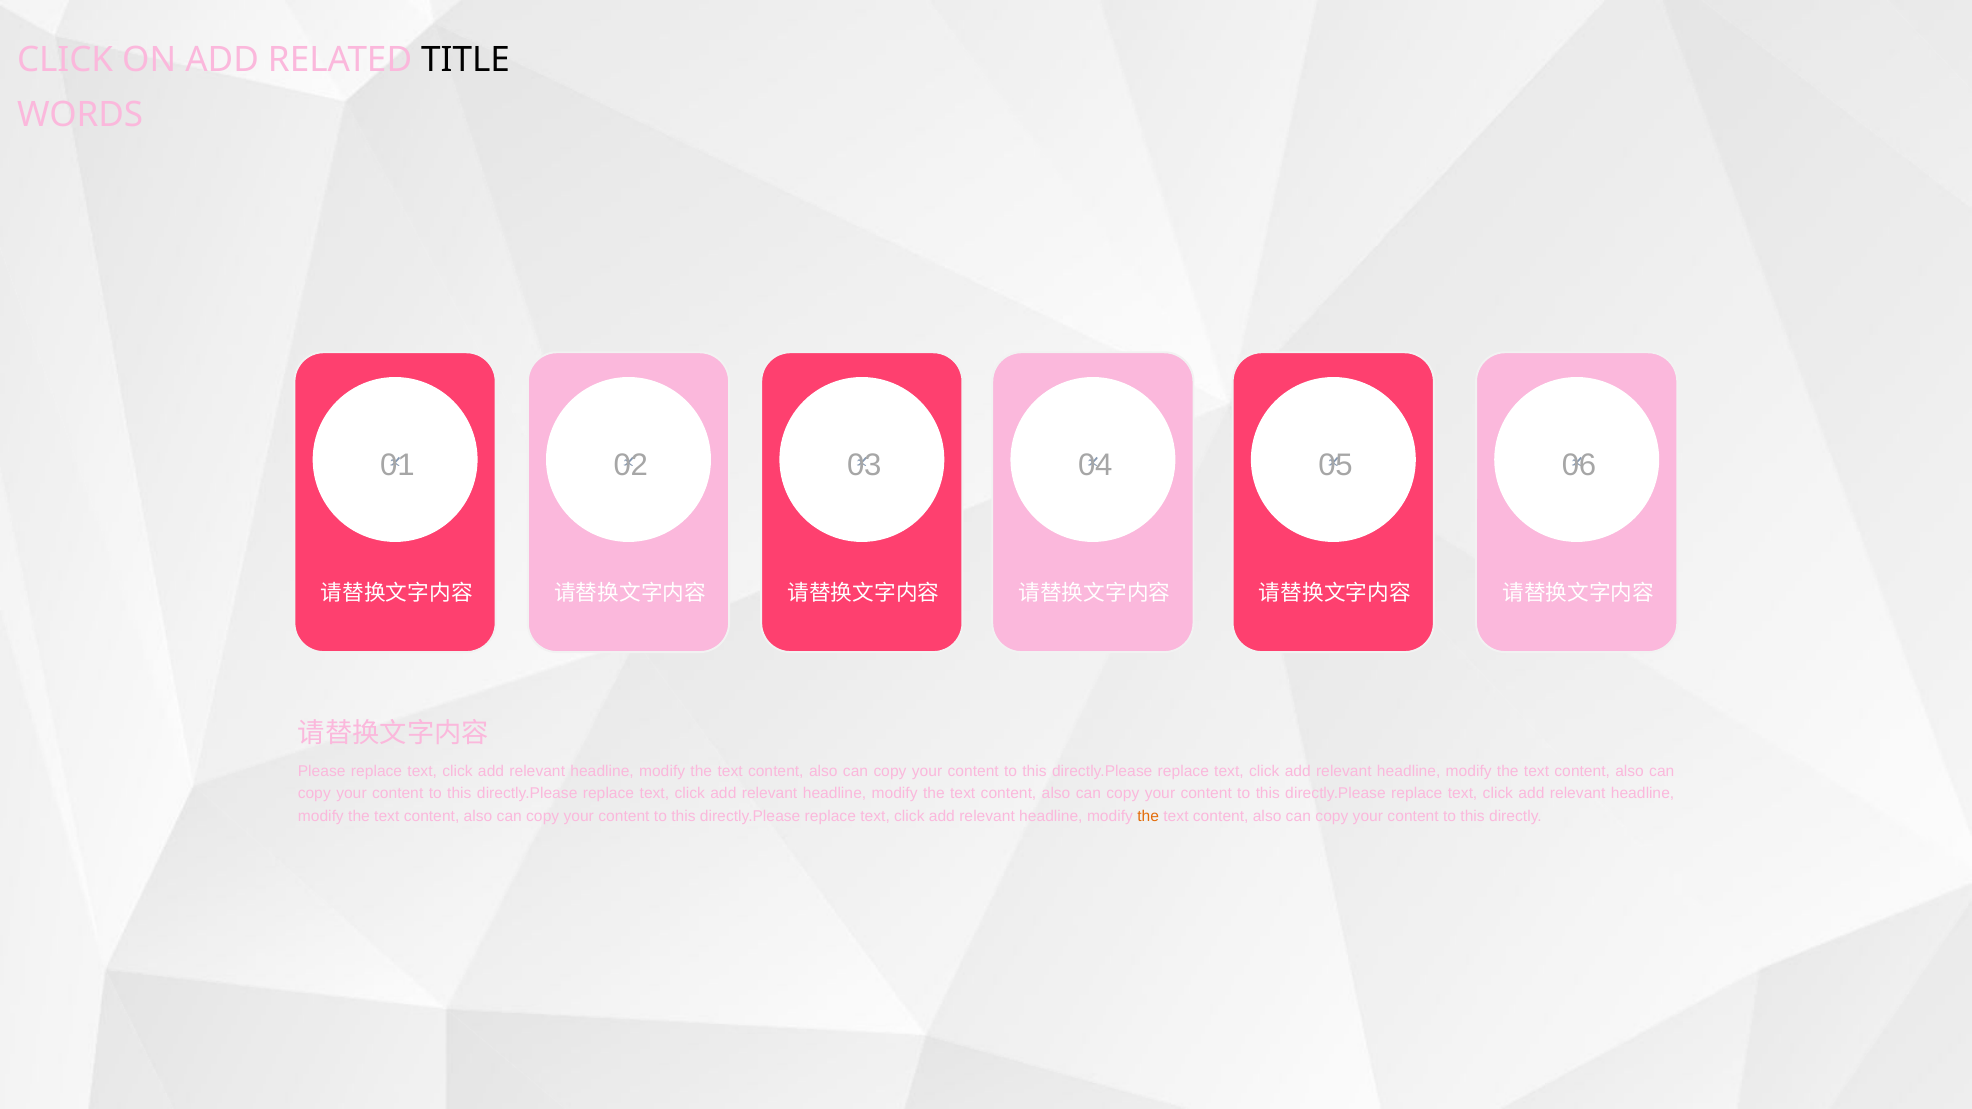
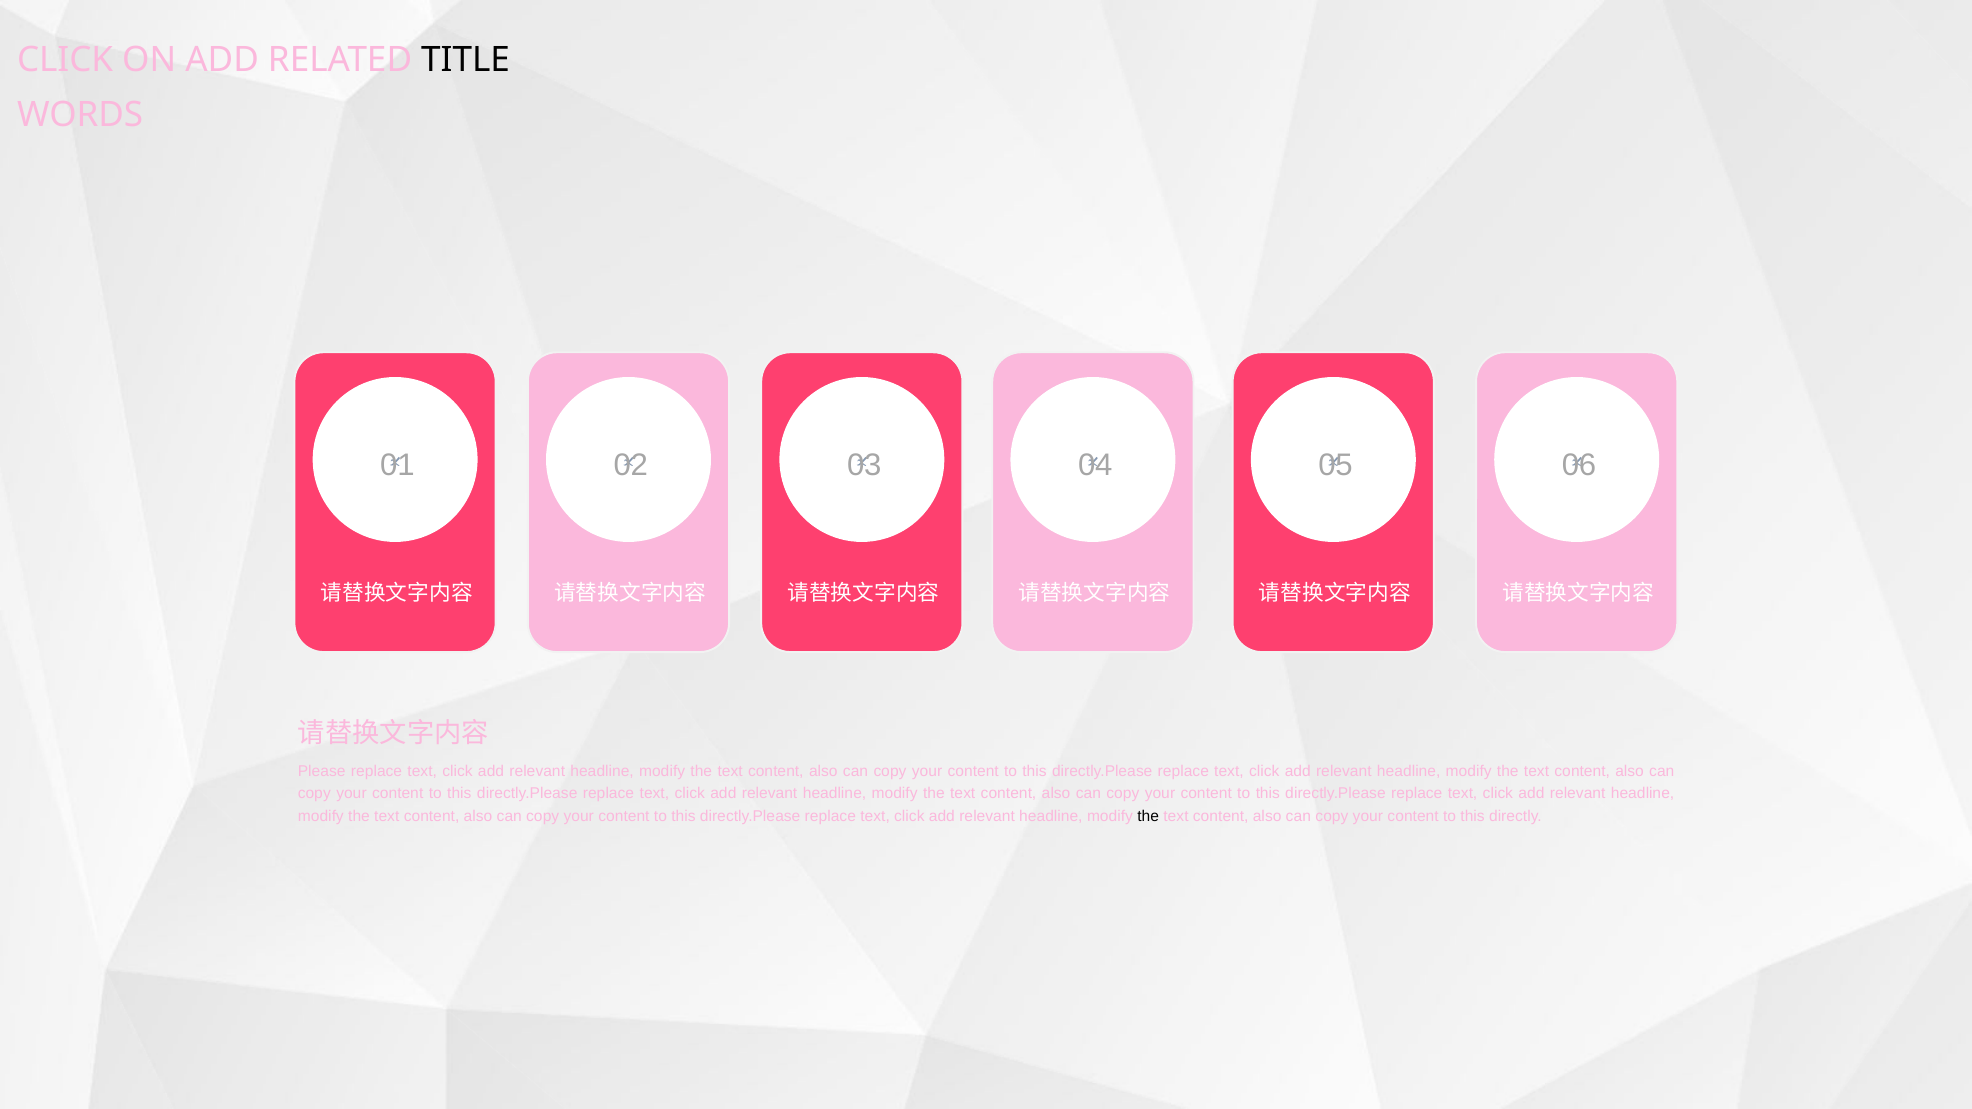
the at (1148, 816) colour: orange -> black
